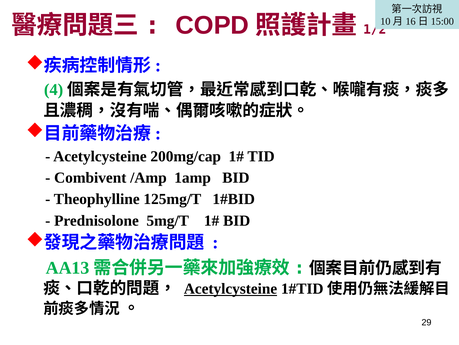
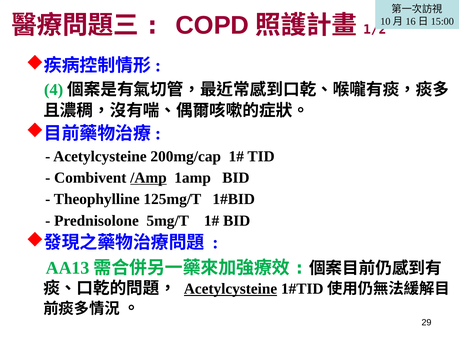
/Amp underline: none -> present
